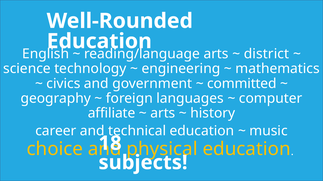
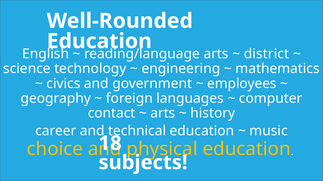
committed: committed -> employees
affiliate: affiliate -> contact
